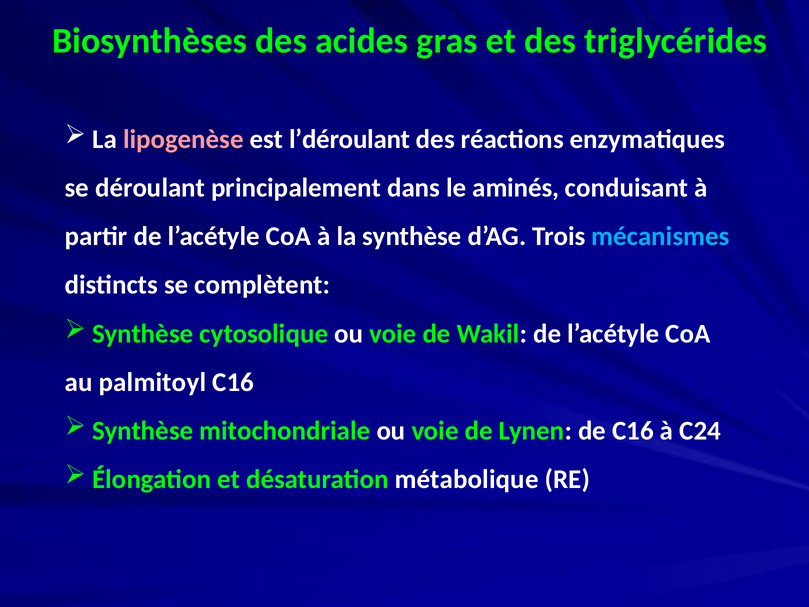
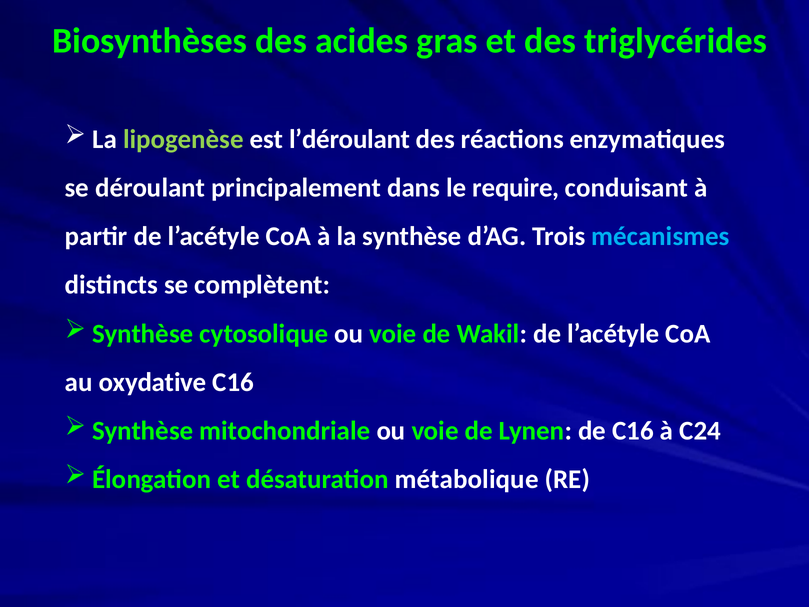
lipogenèse colour: pink -> light green
aminés: aminés -> require
palmitoyl: palmitoyl -> oxydative
